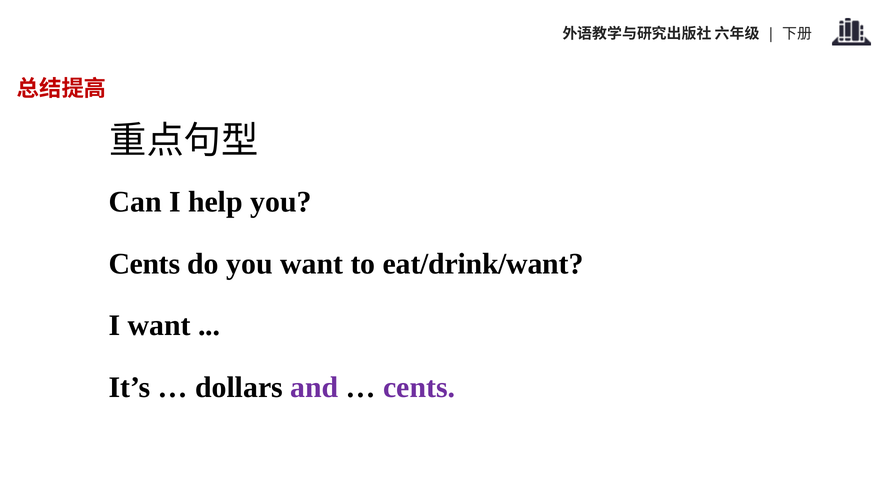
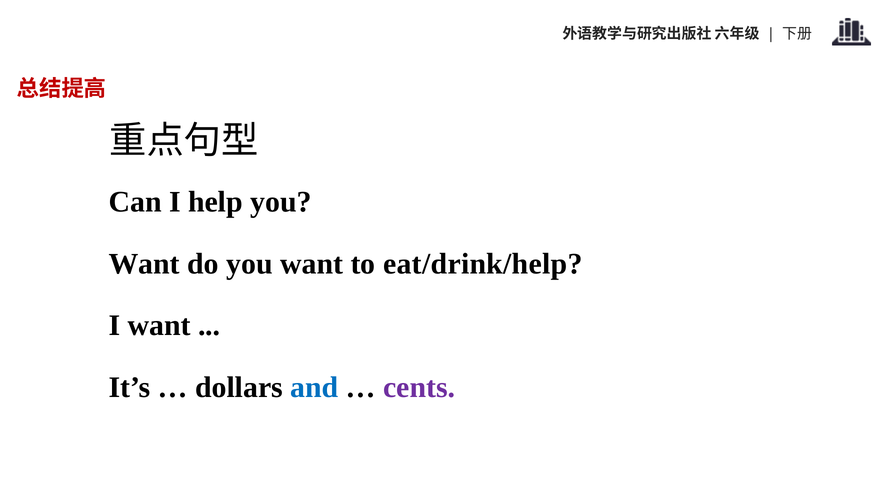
Cents at (144, 264): Cents -> Want
eat/drink/want: eat/drink/want -> eat/drink/help
and colour: purple -> blue
